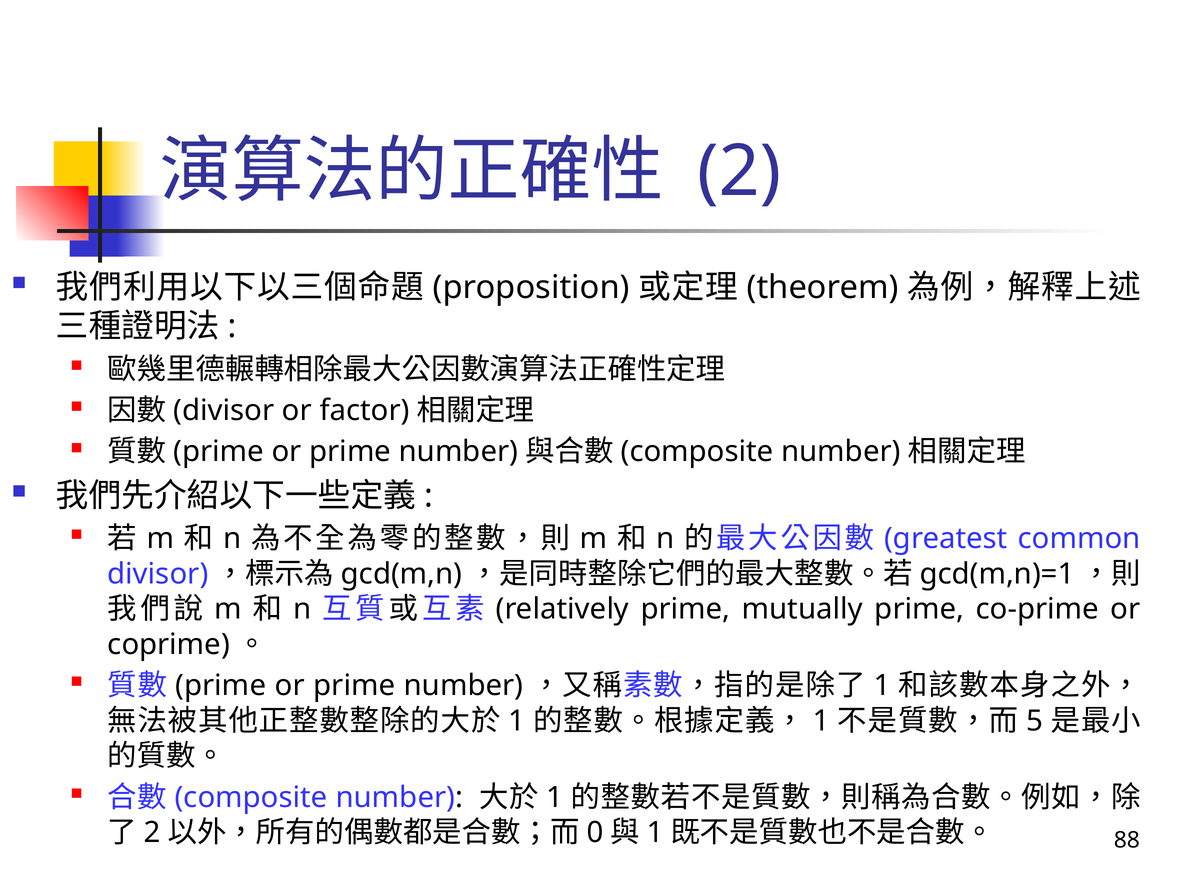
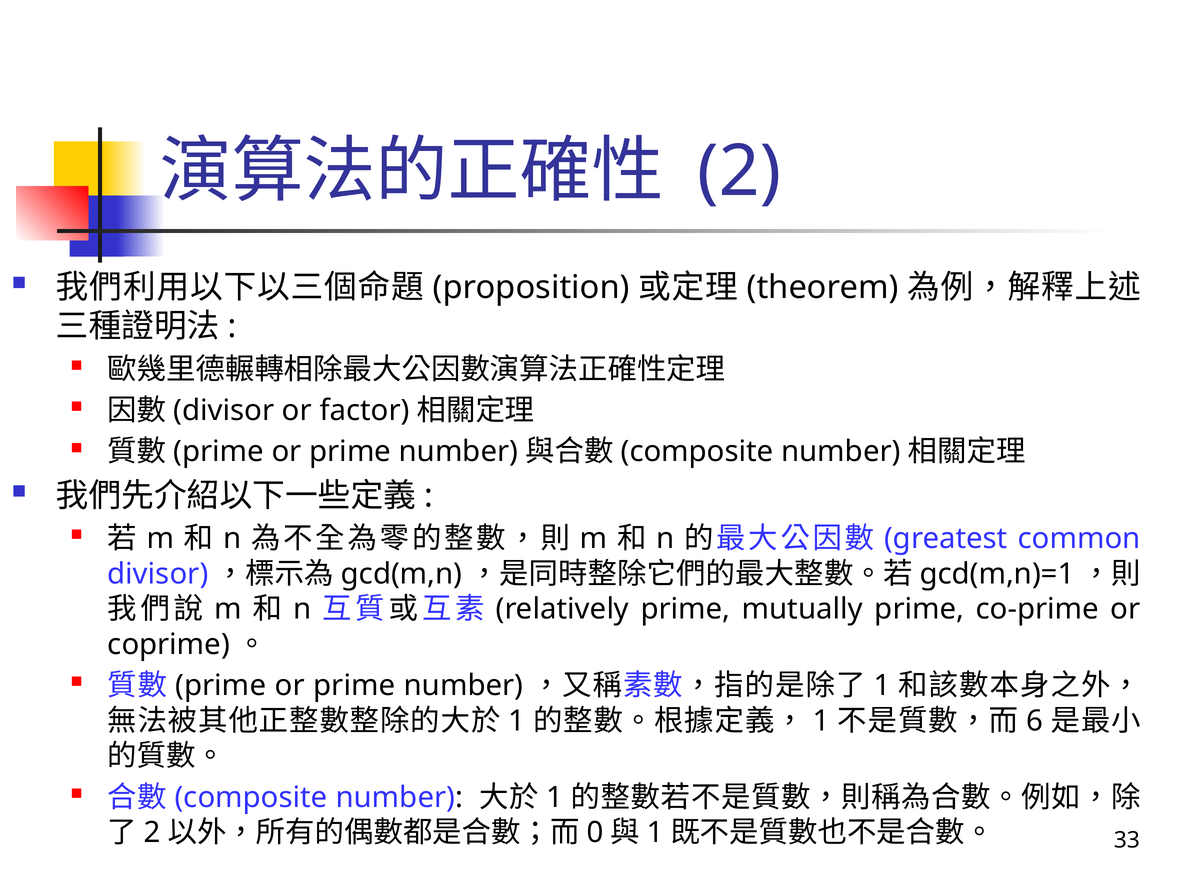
5: 5 -> 6
88: 88 -> 33
